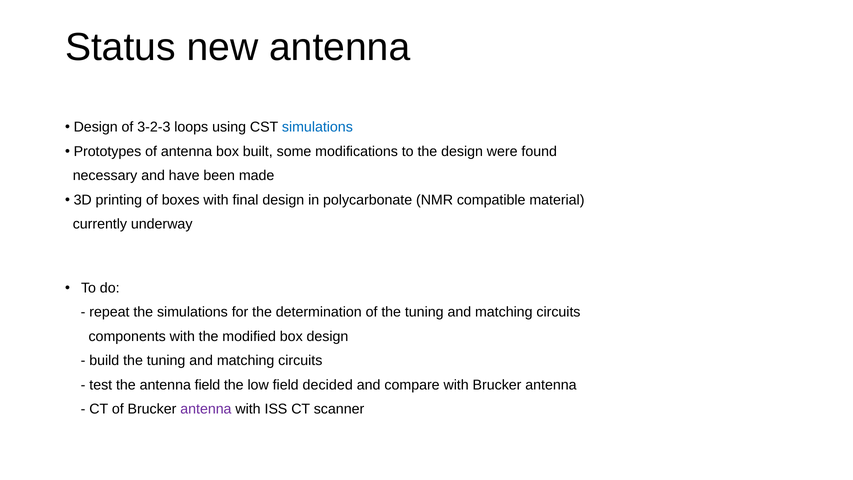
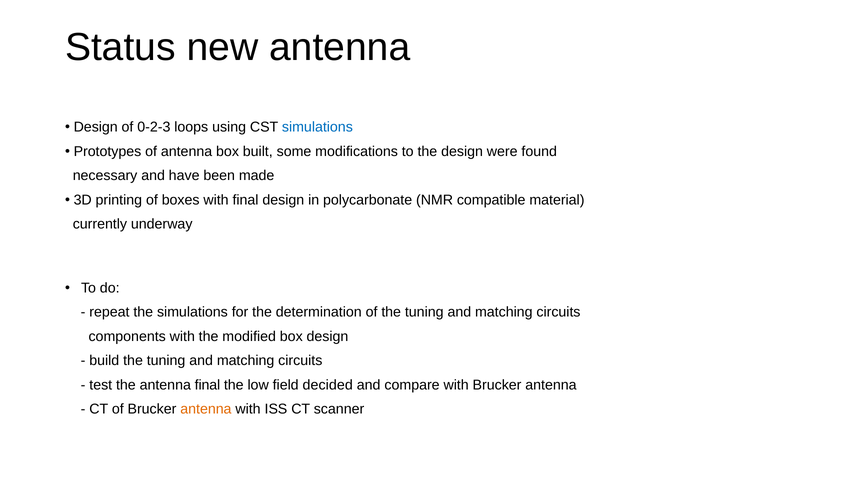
3-2-3: 3-2-3 -> 0-2-3
antenna field: field -> final
antenna at (206, 409) colour: purple -> orange
